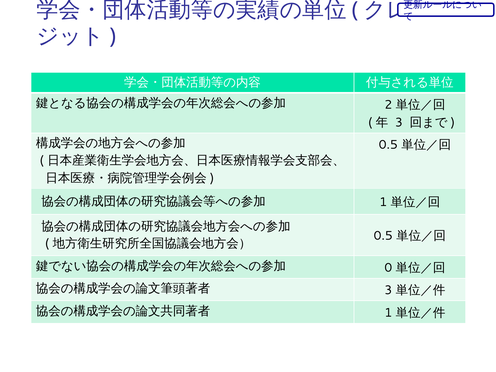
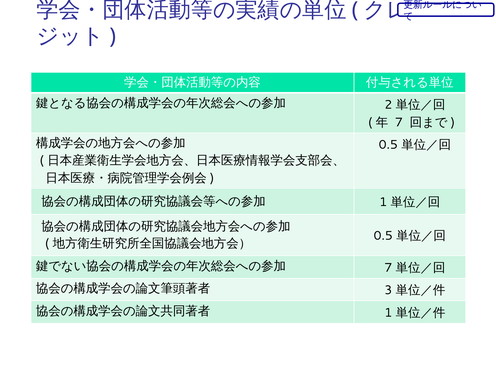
3 at (399, 122): 3 -> 7
0 at (388, 268): 0 -> 7
